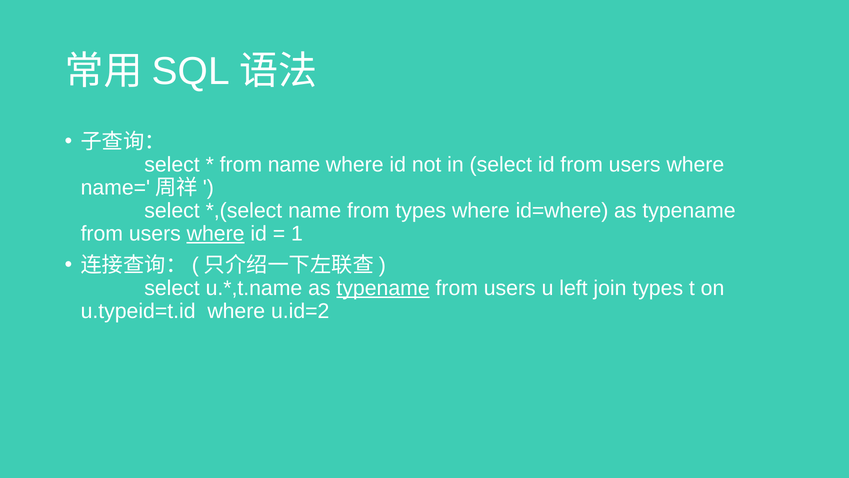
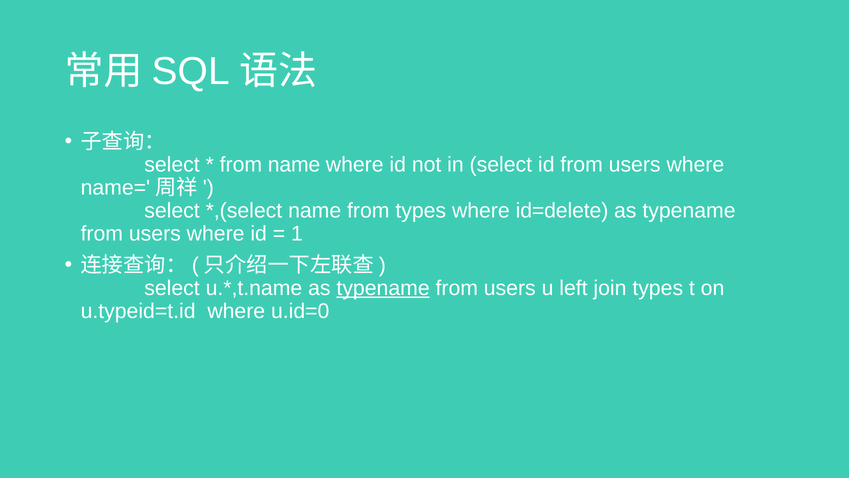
id=where: id=where -> id=delete
where at (216, 233) underline: present -> none
u.id=2: u.id=2 -> u.id=0
